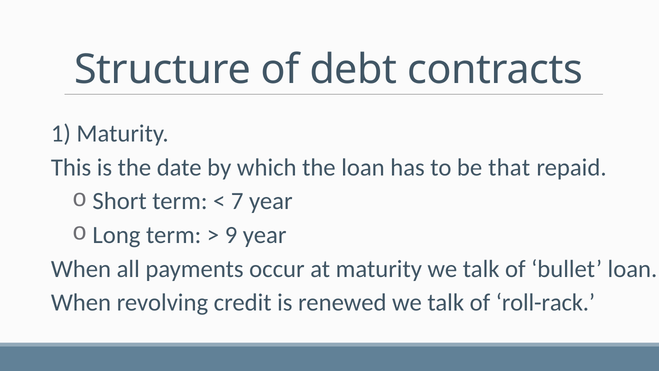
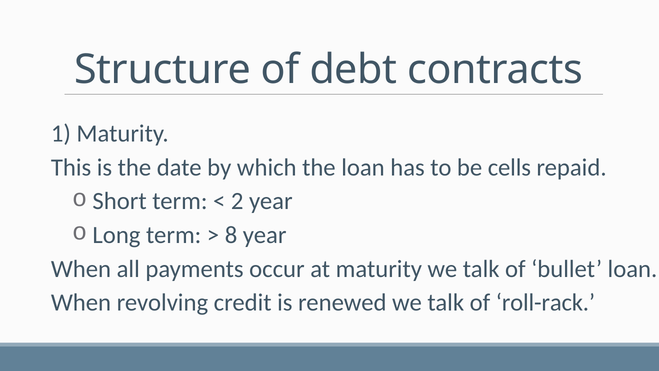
that: that -> cells
7: 7 -> 2
9: 9 -> 8
